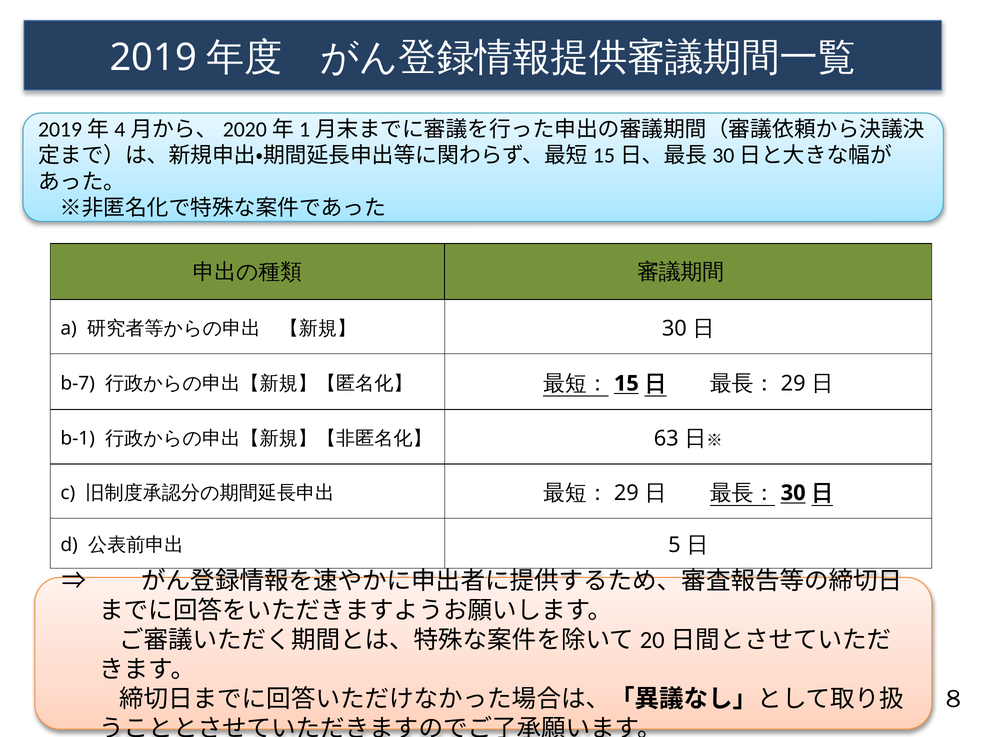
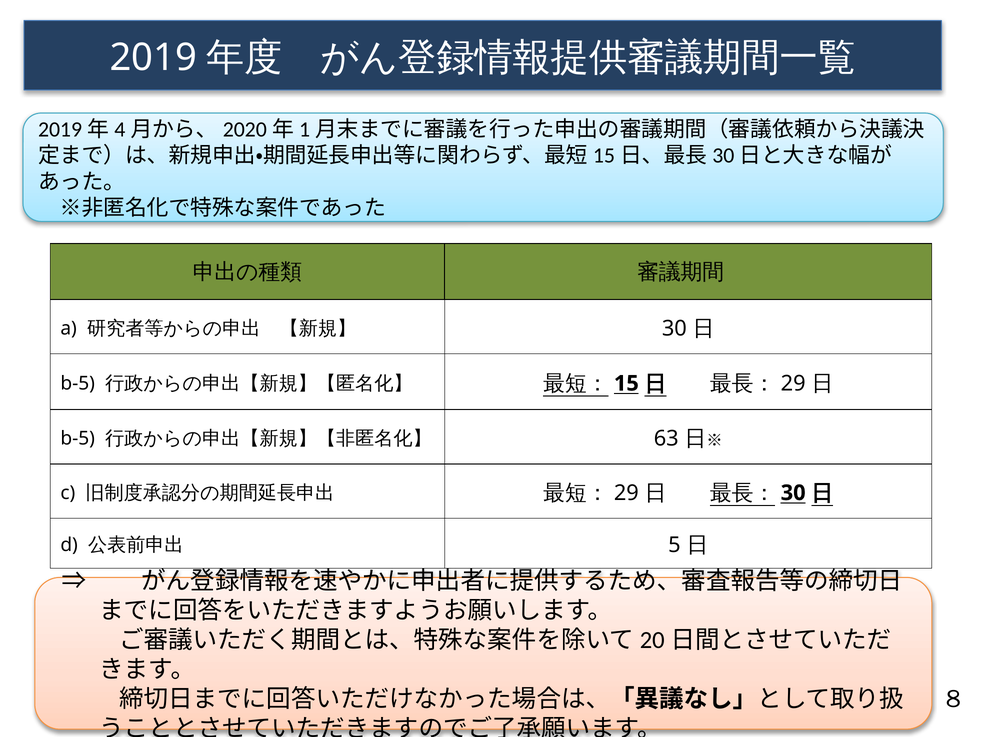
b-7 at (78, 383): b-7 -> b-5
b-1 at (78, 438): b-1 -> b-5
